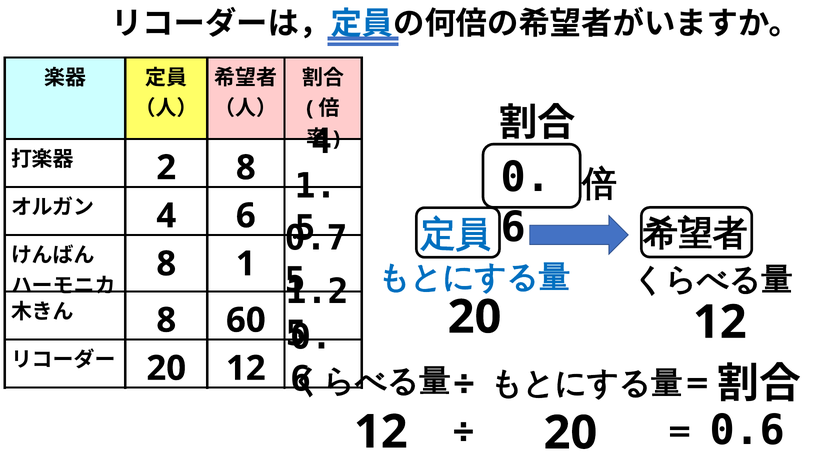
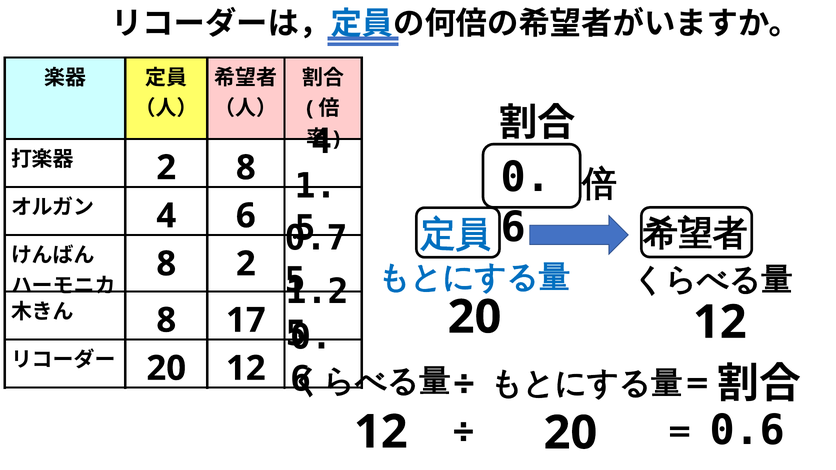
8 1: 1 -> 2
60: 60 -> 17
